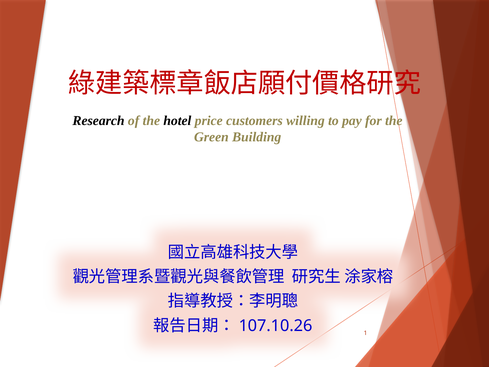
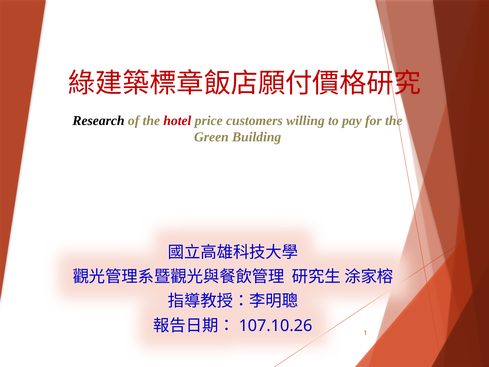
hotel colour: black -> red
